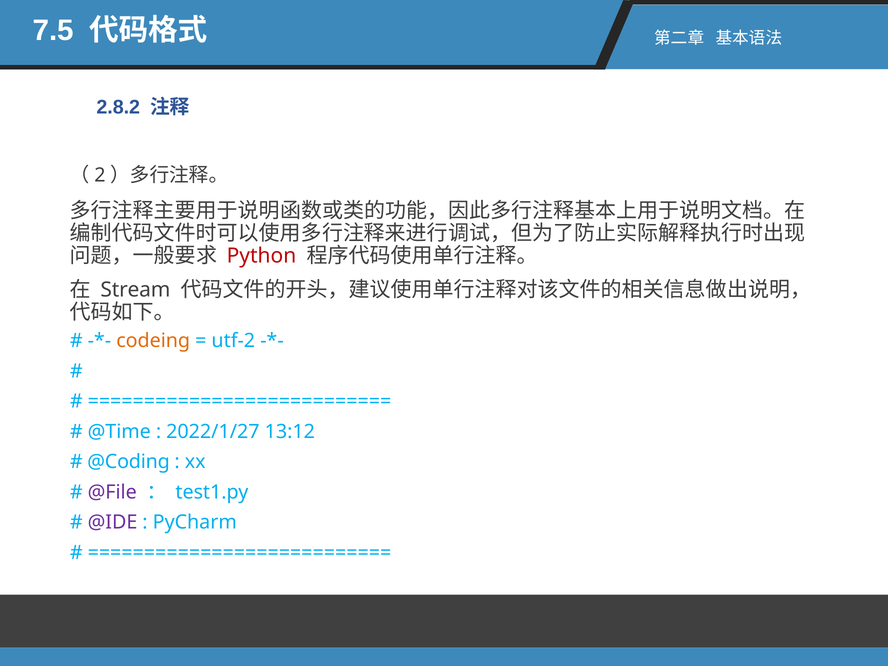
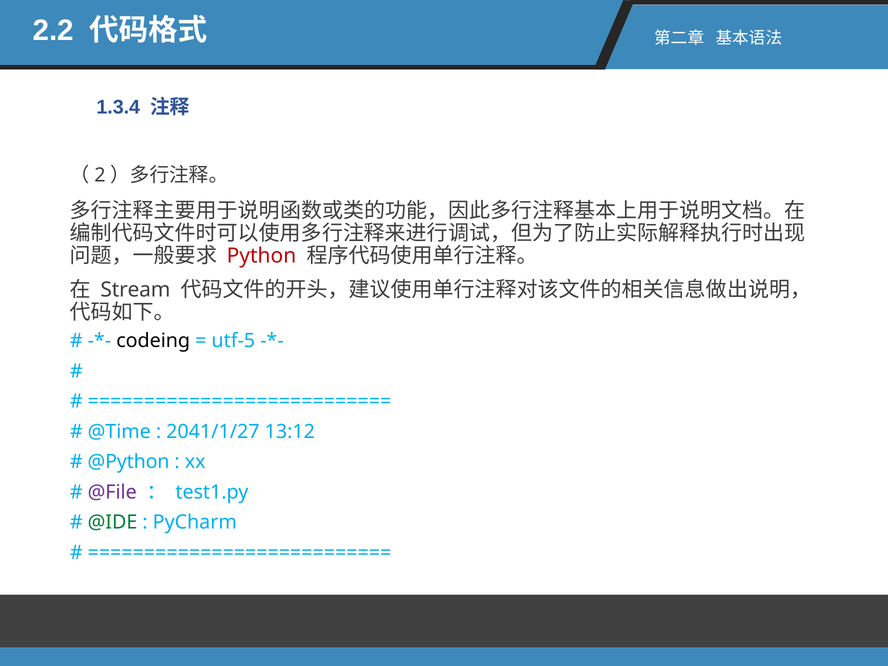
7.5: 7.5 -> 2.2
2.8.2: 2.8.2 -> 1.3.4
codeing colour: orange -> black
utf-2: utf-2 -> utf-5
2022/1/27: 2022/1/27 -> 2041/1/27
@Coding: @Coding -> @Python
@IDE colour: purple -> green
